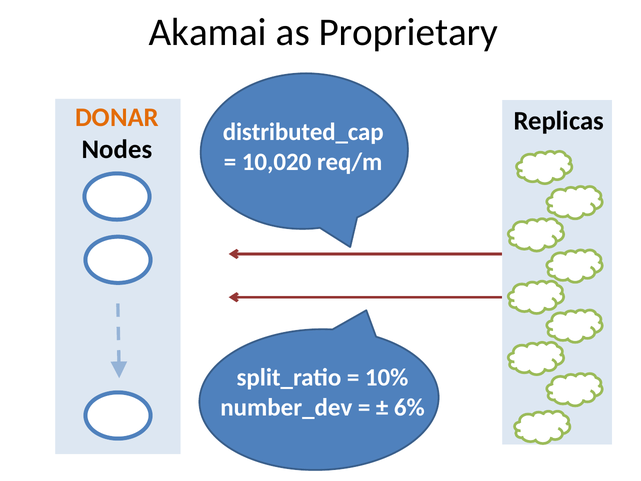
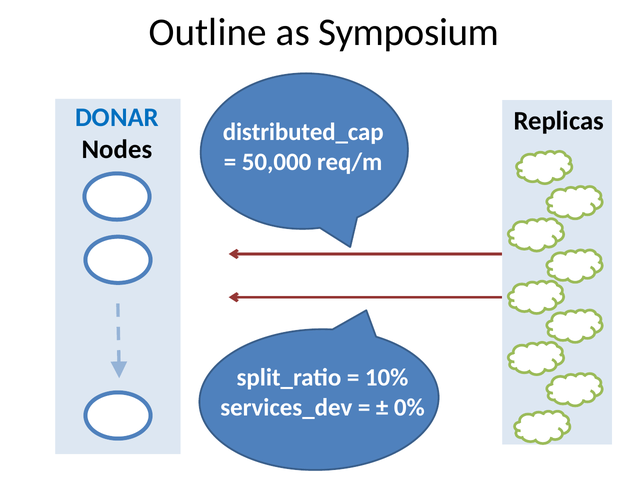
Akamai: Akamai -> Outline
Proprietary: Proprietary -> Symposium
DONAR colour: orange -> blue
10,020: 10,020 -> 50,000
number_dev: number_dev -> services_dev
6%: 6% -> 0%
